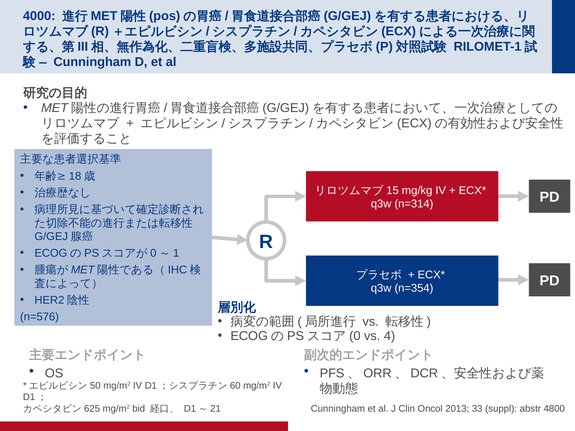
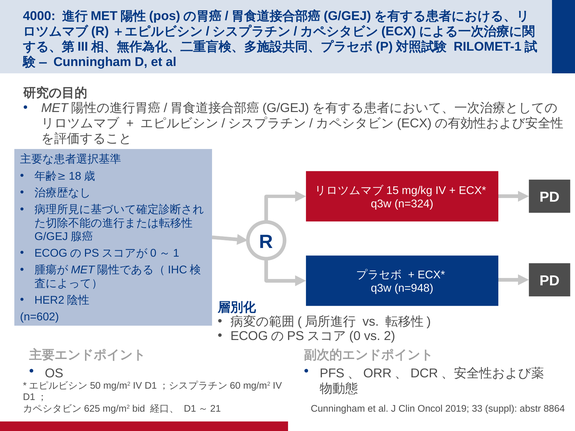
n=314: n=314 -> n=324
n=354: n=354 -> n=948
n=576: n=576 -> n=602
4: 4 -> 2
2013: 2013 -> 2019
4800: 4800 -> 8864
